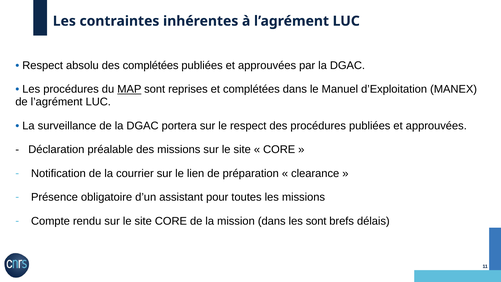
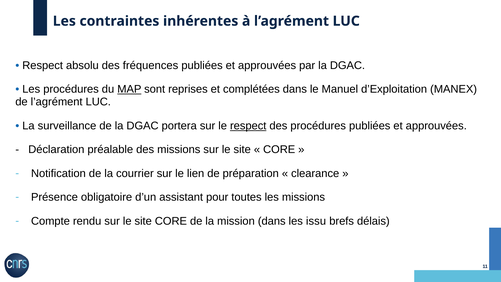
des complétées: complétées -> fréquences
respect at (248, 126) underline: none -> present
les sont: sont -> issu
